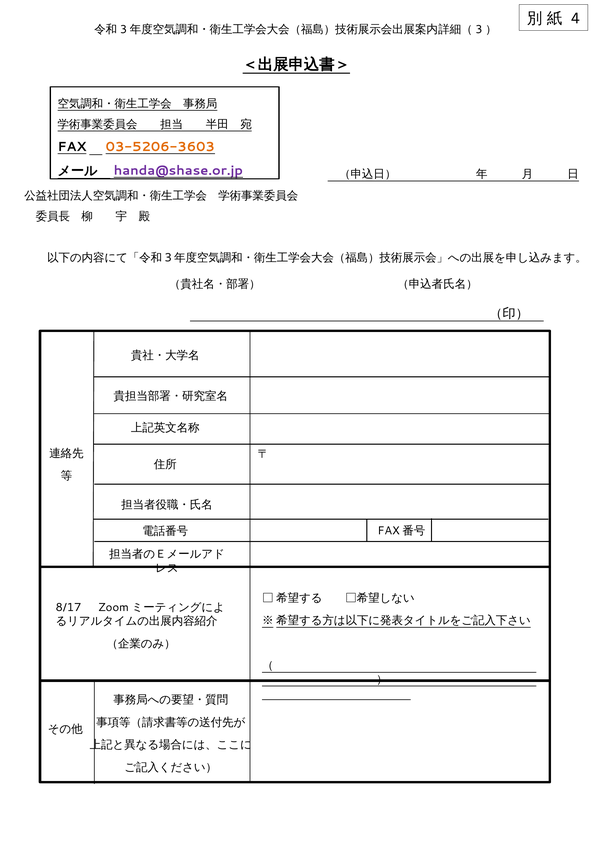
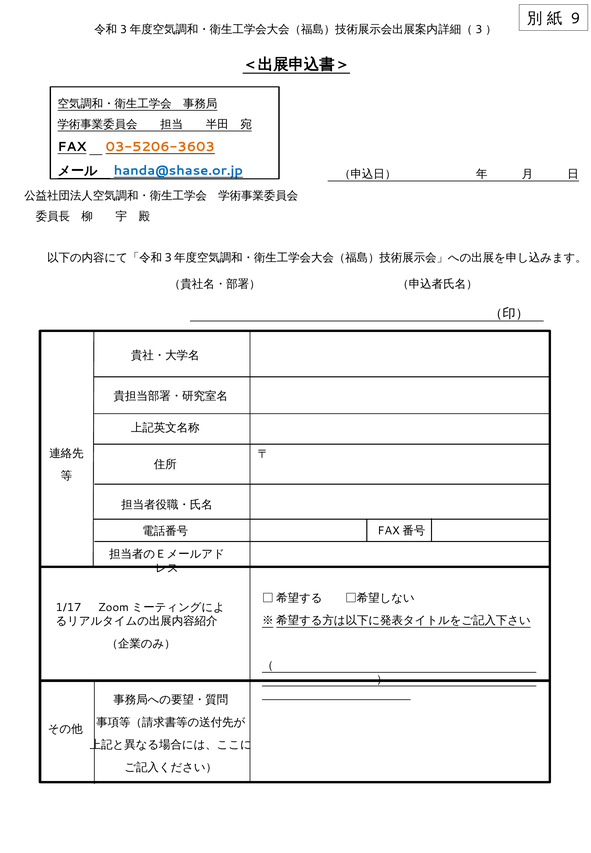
4: 4 -> 9
handa@shase.or.jp colour: purple -> blue
8/17: 8/17 -> 1/17
